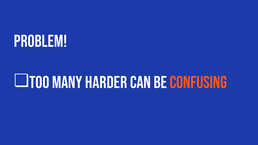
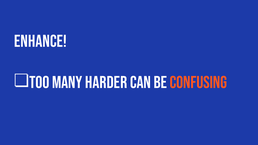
Problem: Problem -> Enhance
